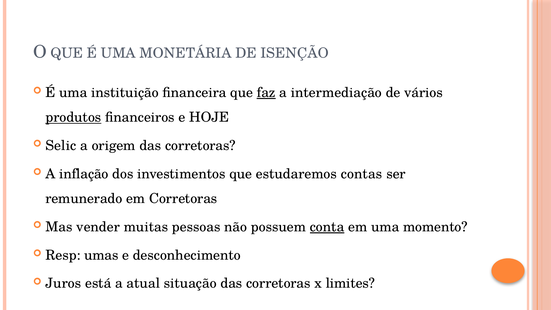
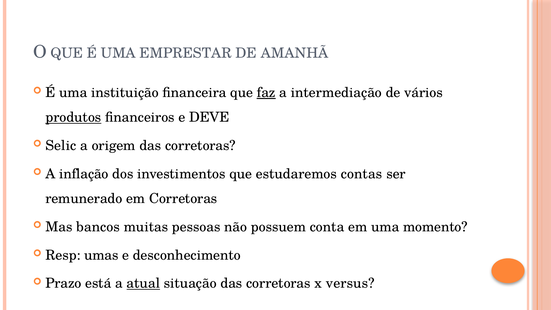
MONETÁRIA: MONETÁRIA -> EMPRESTAR
ISENÇÃO: ISENÇÃO -> AMANHÃ
HOJE: HOJE -> DEVE
vender: vender -> bancos
conta underline: present -> none
Juros: Juros -> Prazo
atual underline: none -> present
limites: limites -> versus
